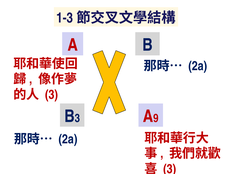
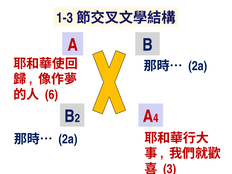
3 at (52, 95): 3 -> 6
B 3: 3 -> 2
9: 9 -> 4
